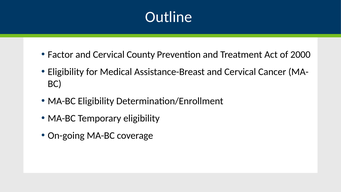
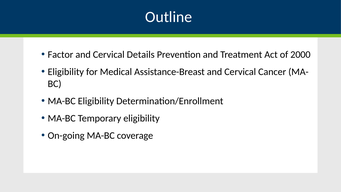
County: County -> Details
